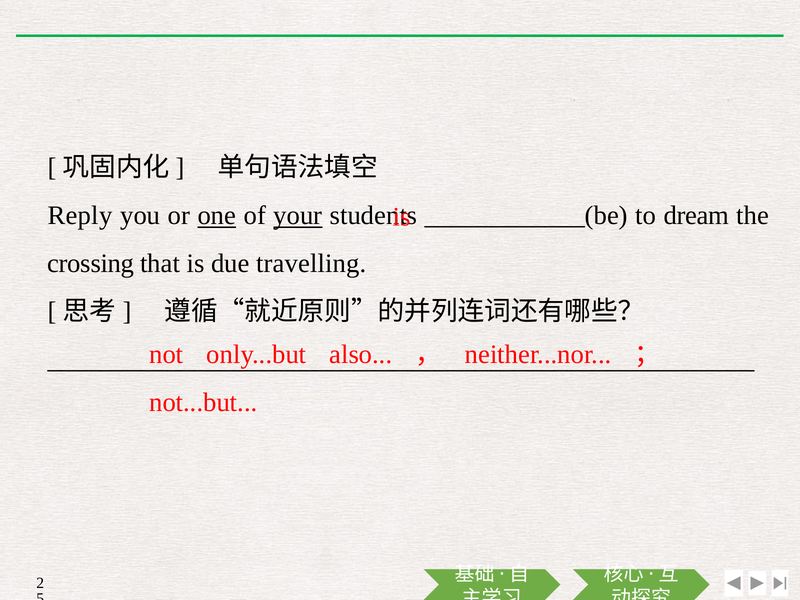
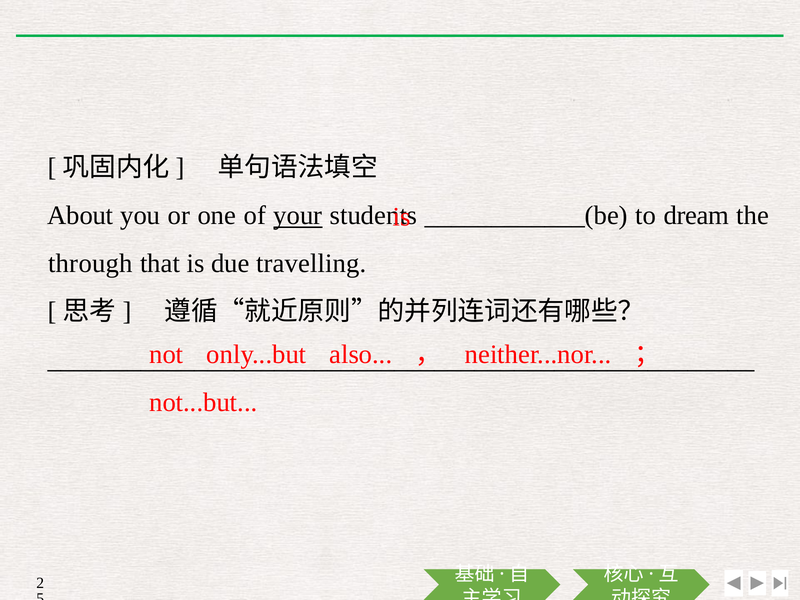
Reply: Reply -> About
one underline: present -> none
crossing: crossing -> through
